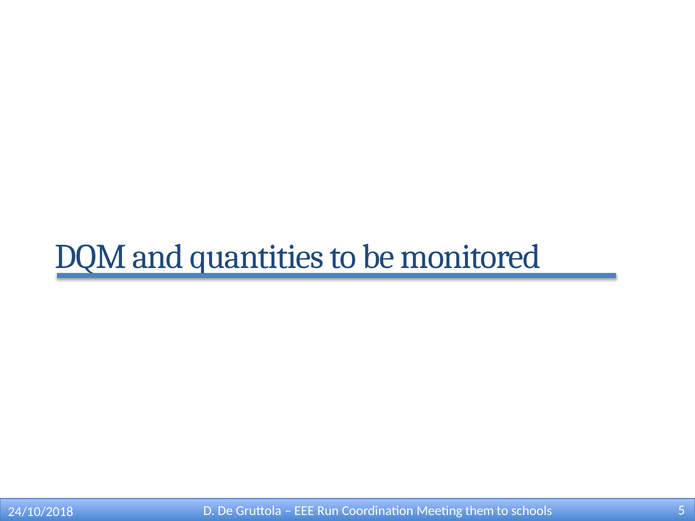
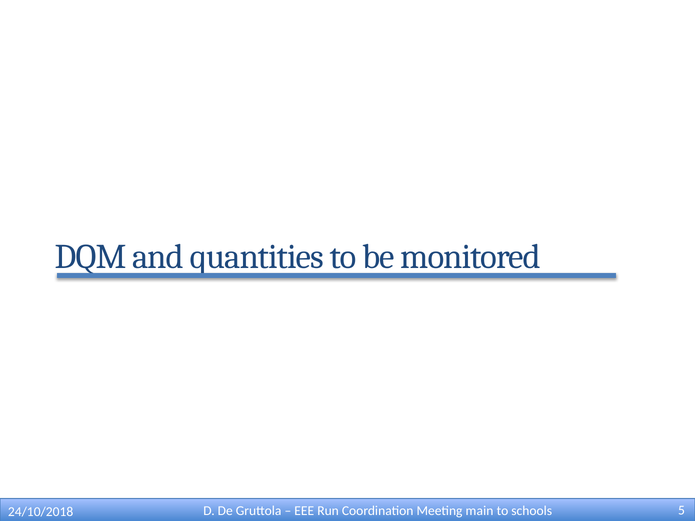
them: them -> main
